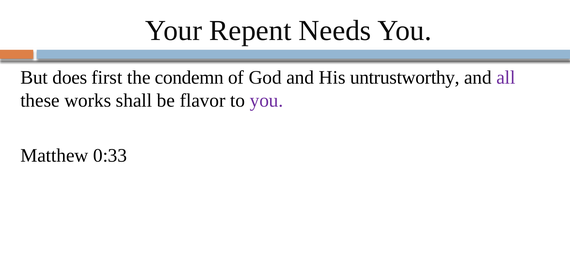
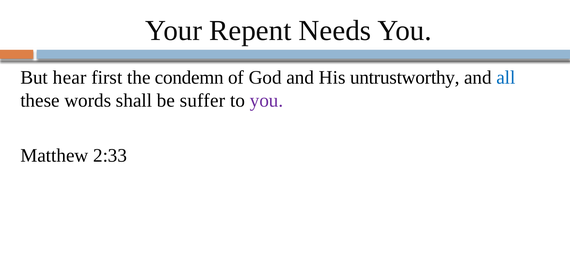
does: does -> hear
all colour: purple -> blue
works: works -> words
flavor: flavor -> suffer
0:33: 0:33 -> 2:33
